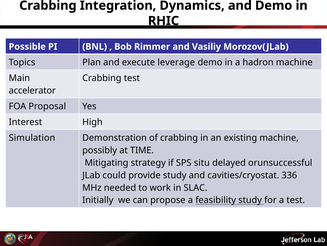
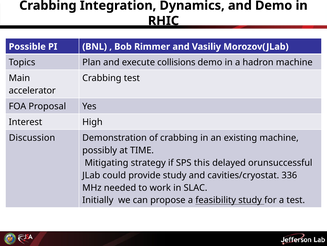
leverage: leverage -> collisions
Simulation: Simulation -> Discussion
situ: situ -> this
